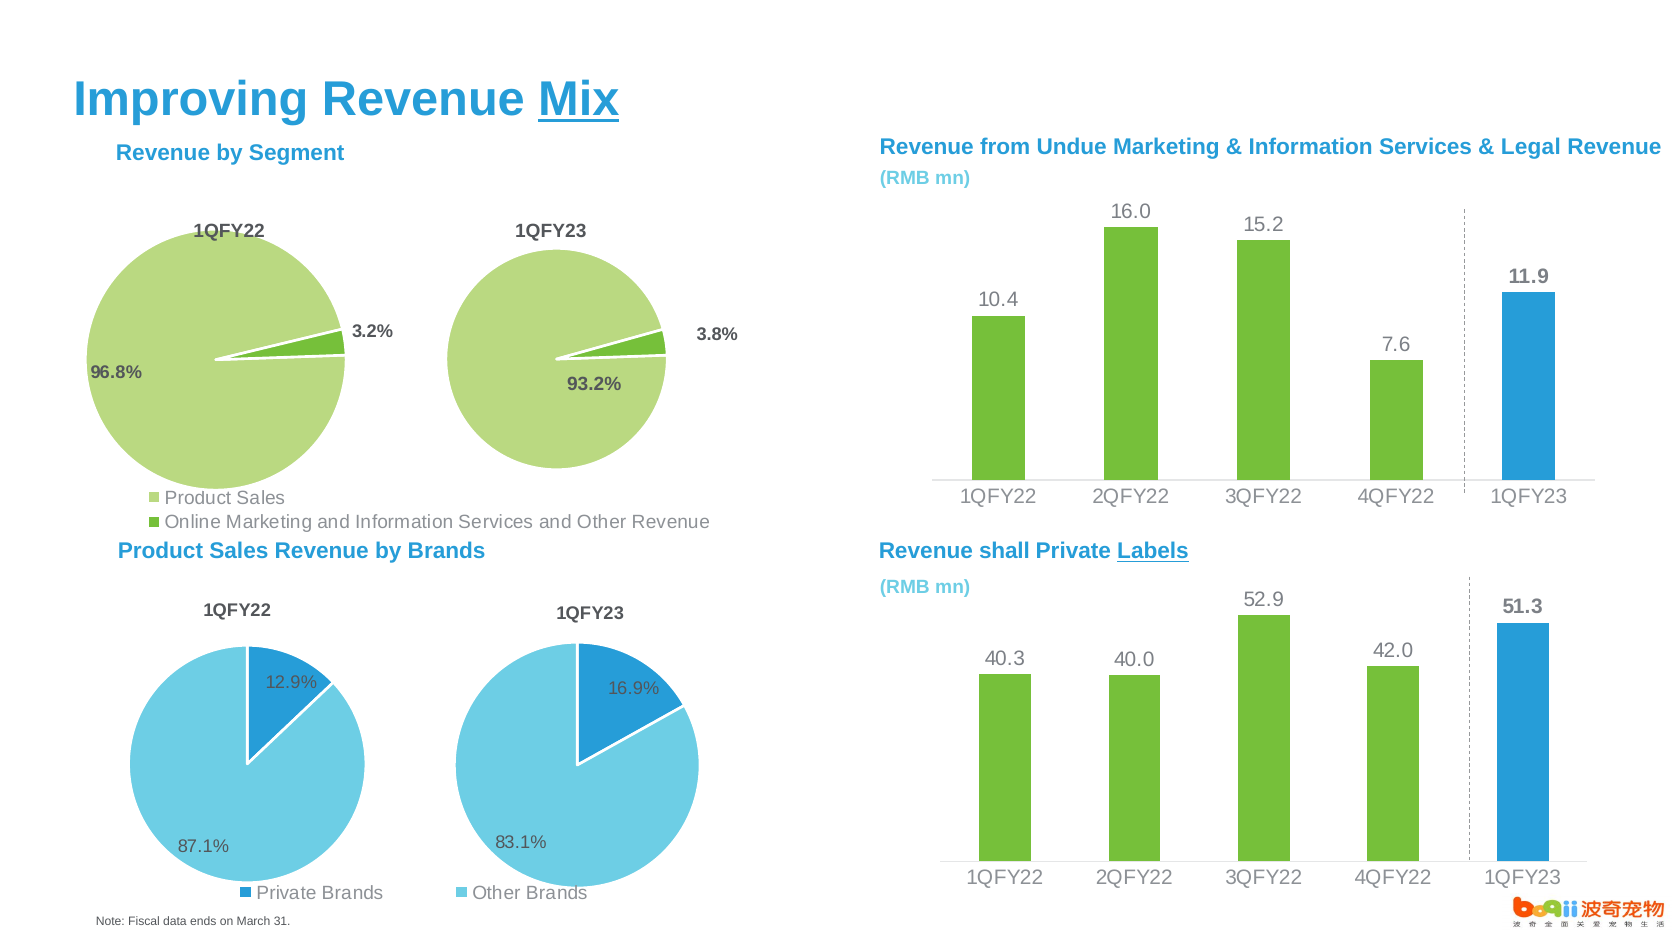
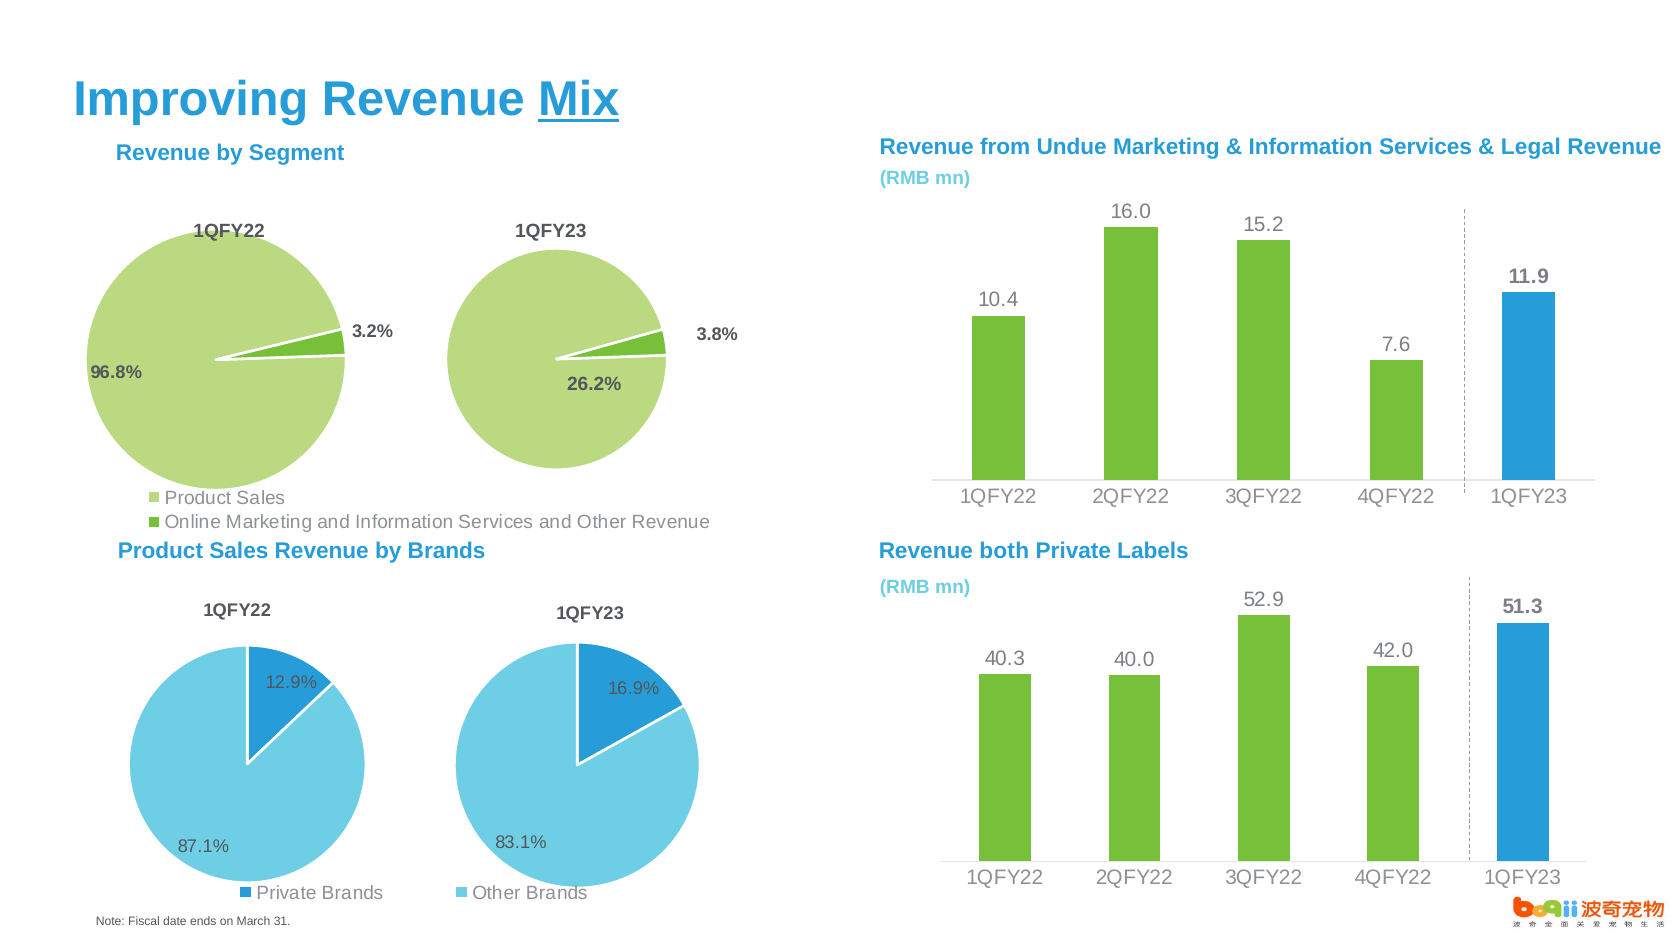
93.2%: 93.2% -> 26.2%
shall: shall -> both
Labels underline: present -> none
data: data -> date
